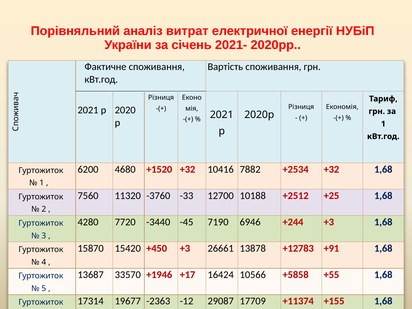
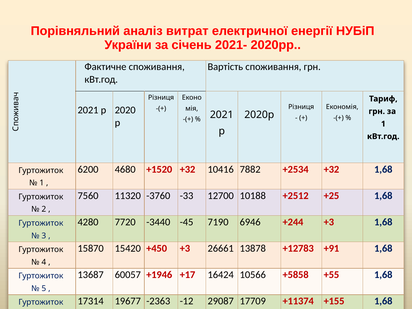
33570: 33570 -> 60057
